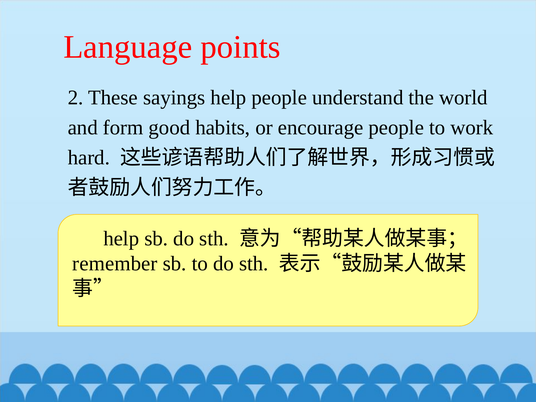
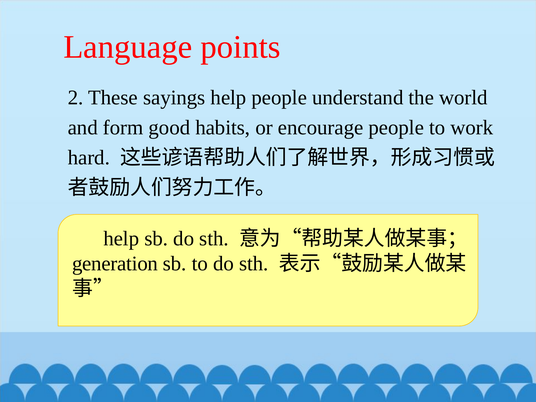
remember: remember -> generation
